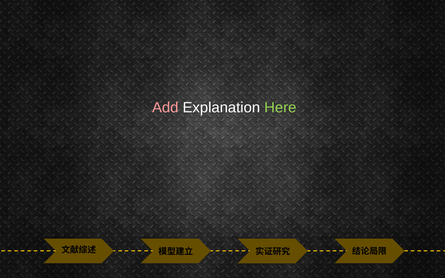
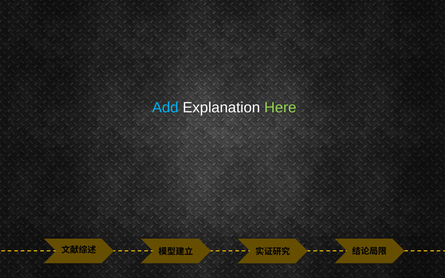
Add colour: pink -> light blue
